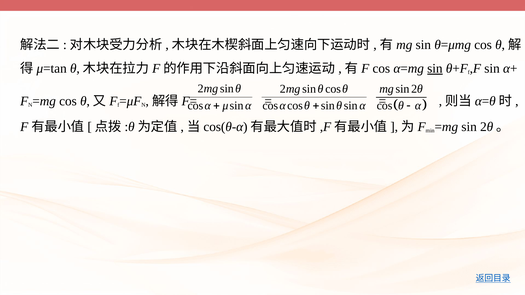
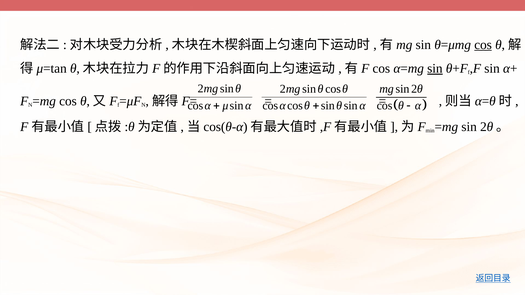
cos at (483, 45) underline: none -> present
